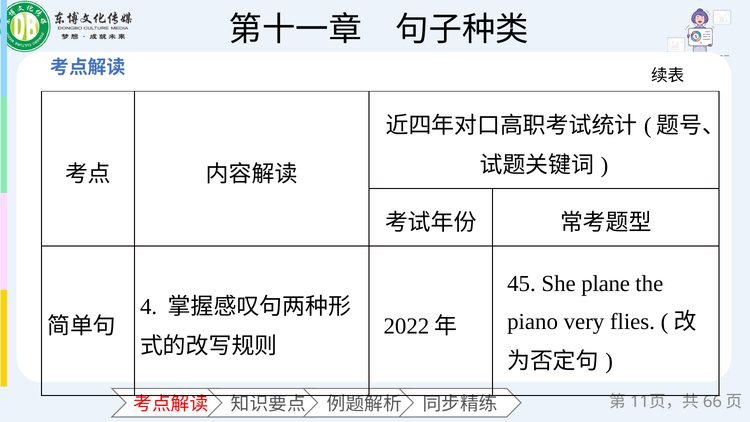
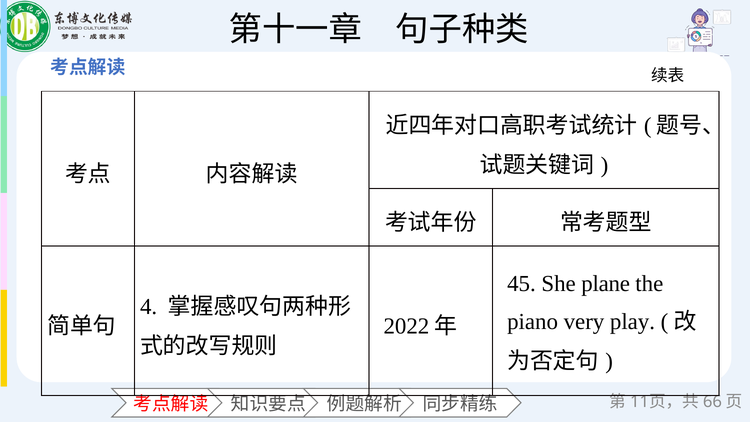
flies: flies -> play
